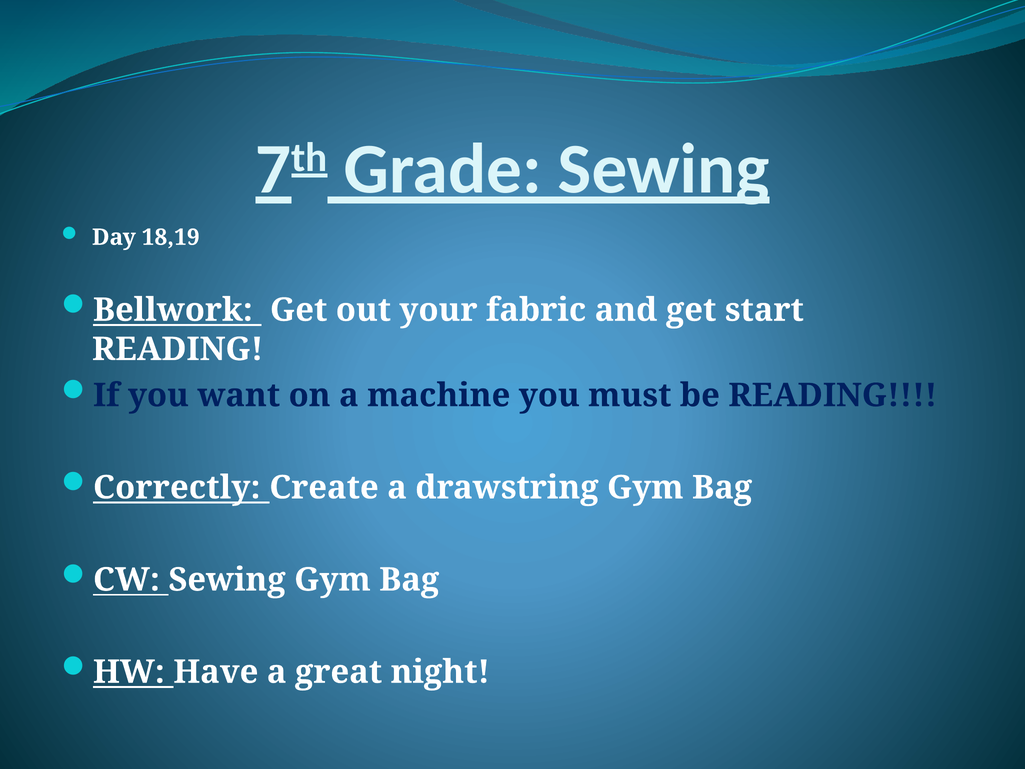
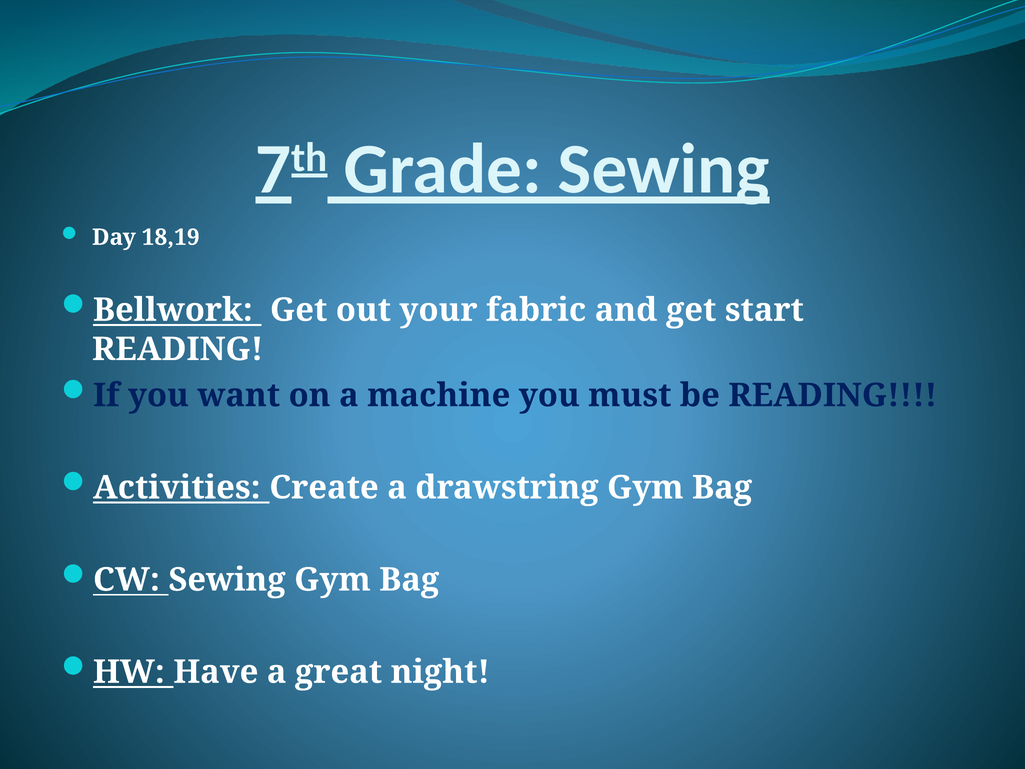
Correctly: Correctly -> Activities
